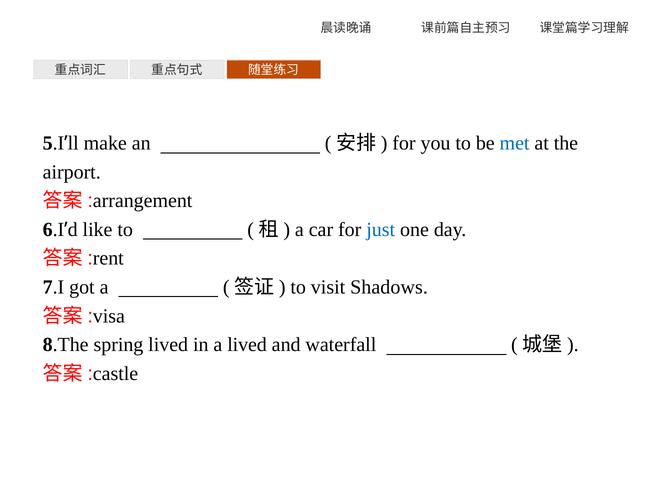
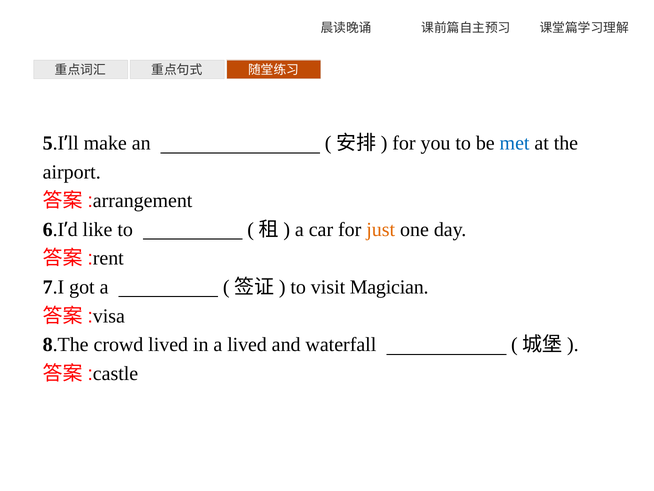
just colour: blue -> orange
Shadows: Shadows -> Magician
spring: spring -> crowd
